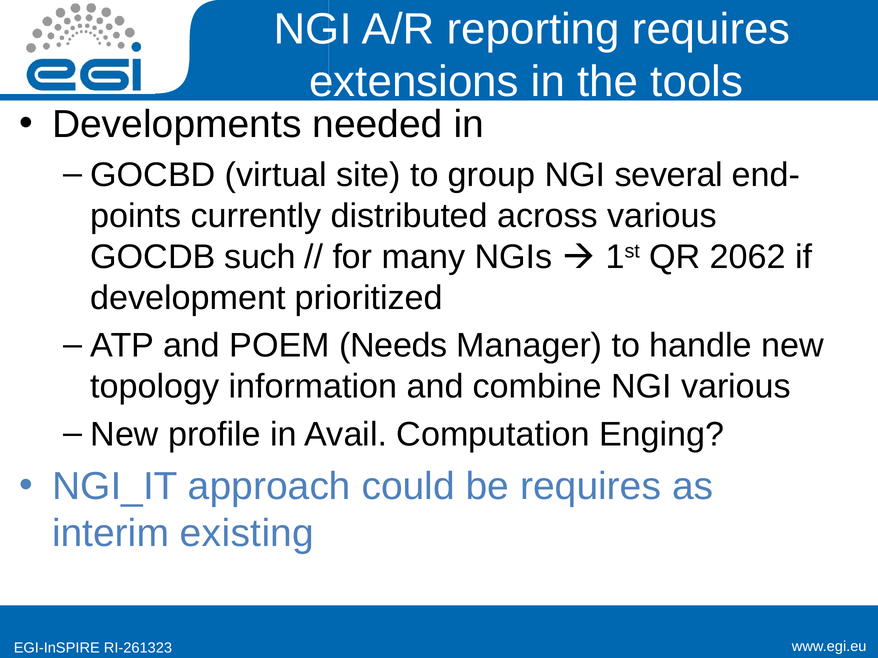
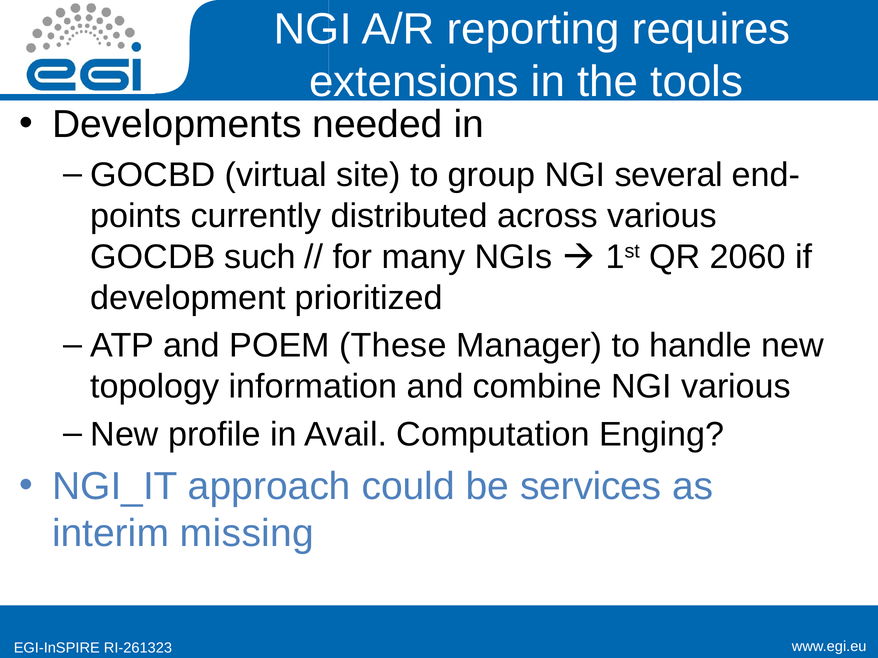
2062: 2062 -> 2060
Needs: Needs -> These
be requires: requires -> services
existing: existing -> missing
